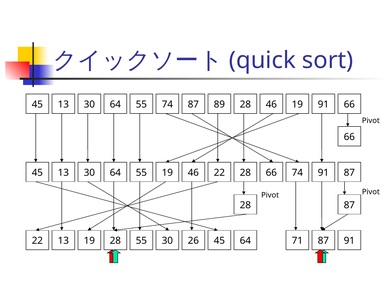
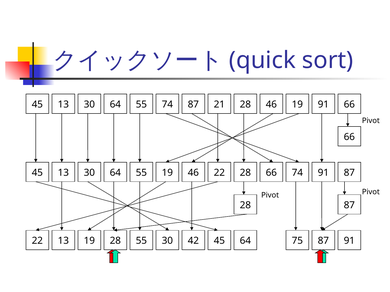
89: 89 -> 21
26: 26 -> 42
71: 71 -> 75
